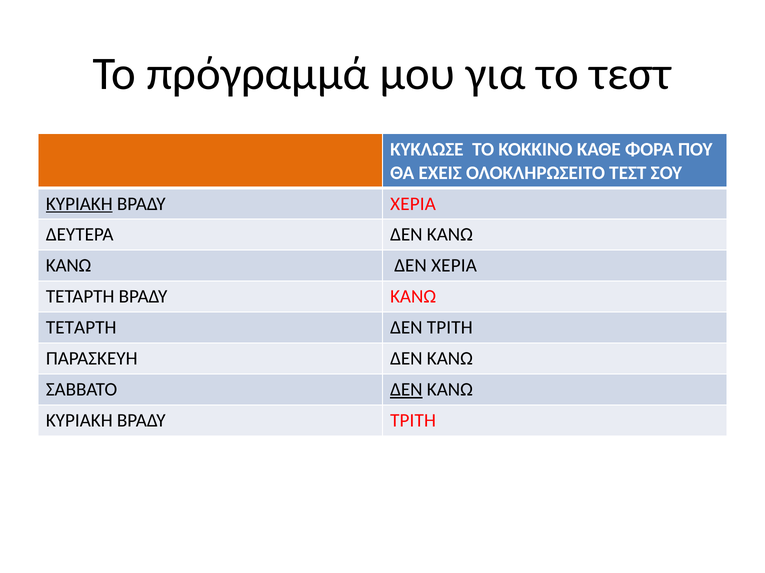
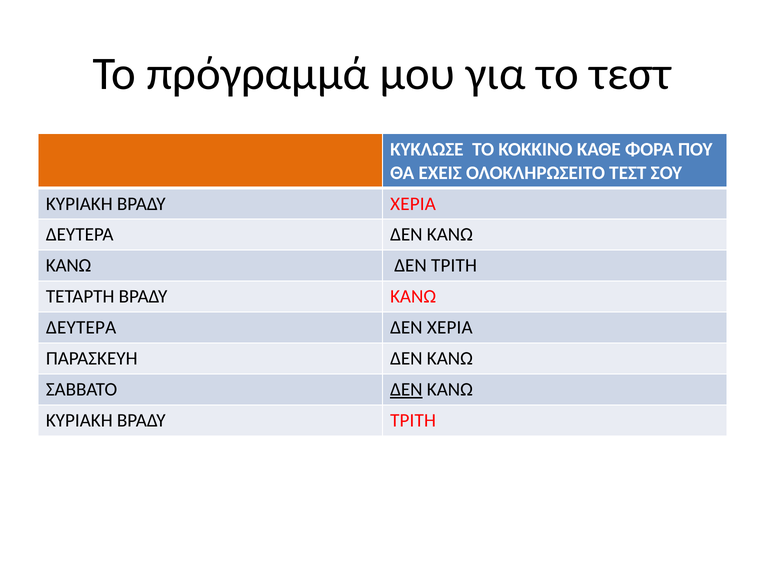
ΚΥΡΙΑΚΗ at (79, 204) underline: present -> none
ΔΕΝ ΧΕΡΙΑ: ΧΕΡΙΑ -> ΤΡΙΤΗ
ΤΕΤΑΡΤΗ at (81, 328): ΤΕΤΑΡΤΗ -> ΔΕΥΤΕΡΑ
ΔΕΝ ΤΡΙΤΗ: ΤΡΙΤΗ -> ΧΕΡΙΑ
